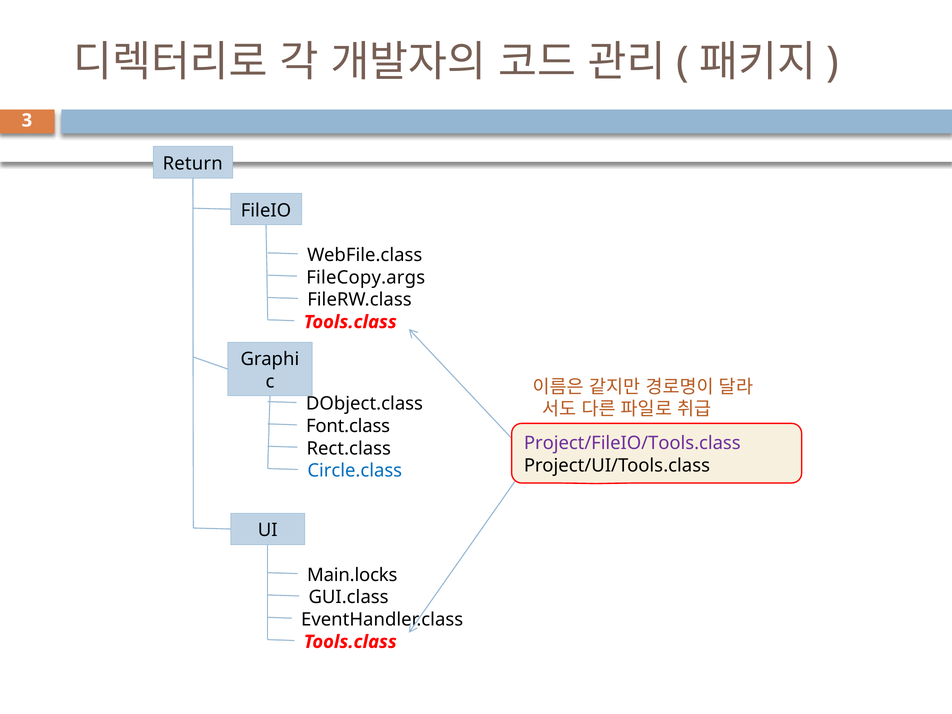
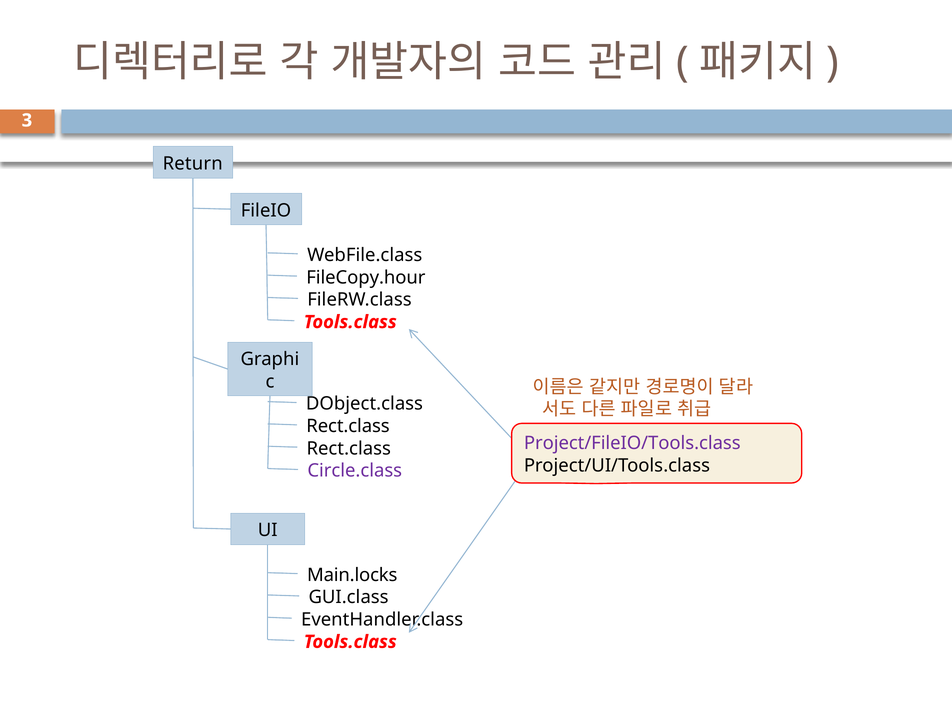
FileCopy.args: FileCopy.args -> FileCopy.hour
Font.class at (348, 426): Font.class -> Rect.class
Circle.class colour: blue -> purple
